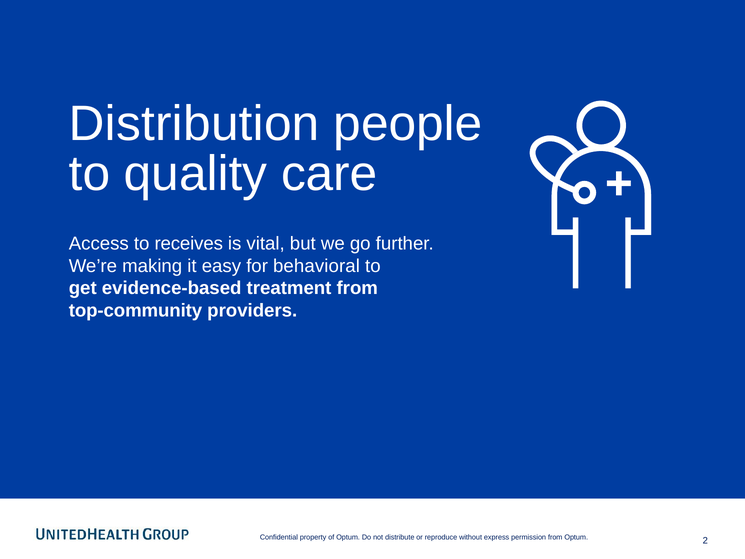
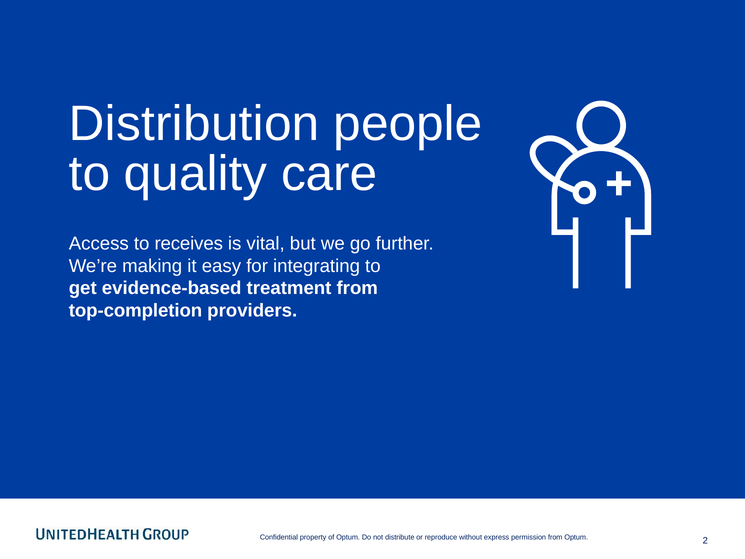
behavioral: behavioral -> integrating
top-community: top-community -> top-completion
